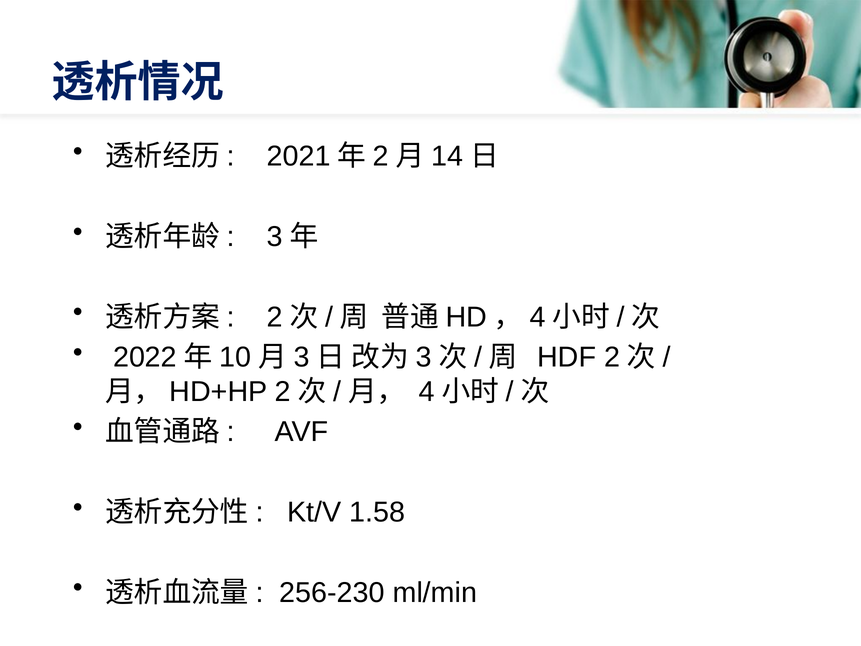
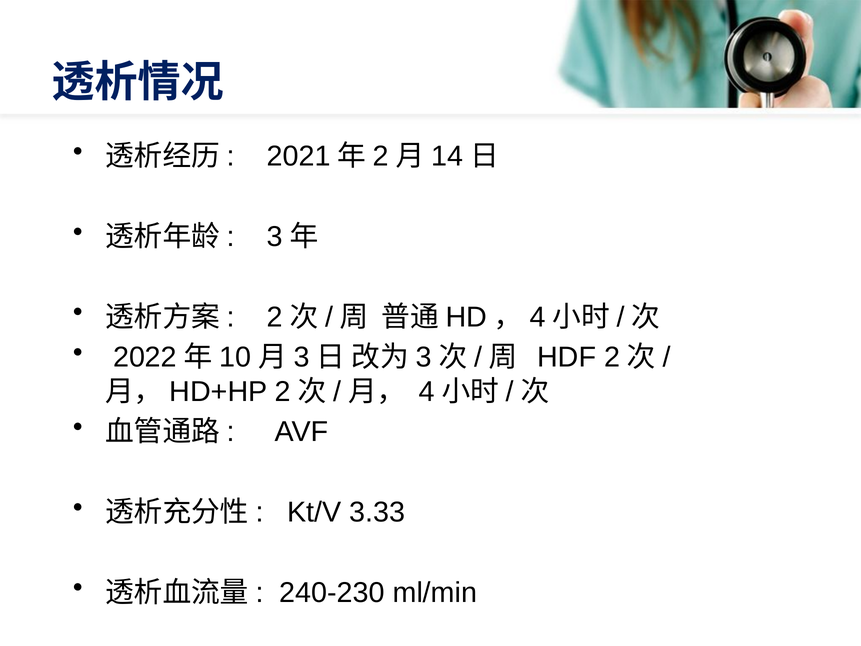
1.58: 1.58 -> 3.33
256-230: 256-230 -> 240-230
